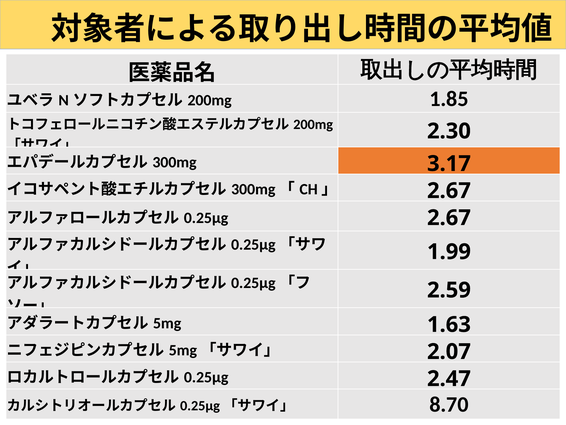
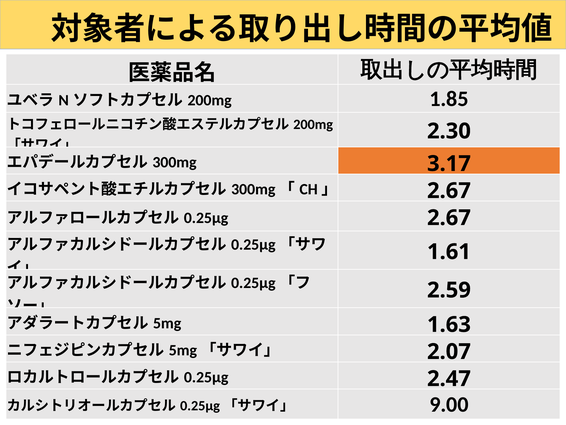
1.99: 1.99 -> 1.61
8.70: 8.70 -> 9.00
